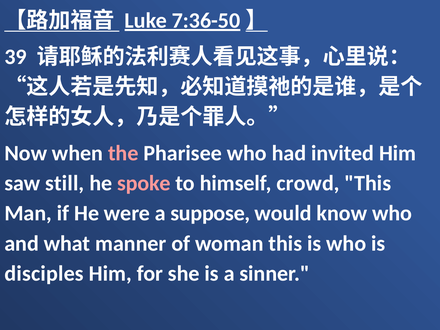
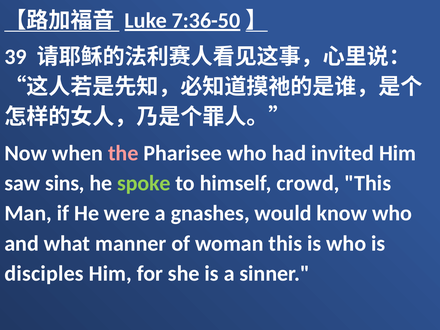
still: still -> sins
spoke colour: pink -> light green
suppose: suppose -> gnashes
